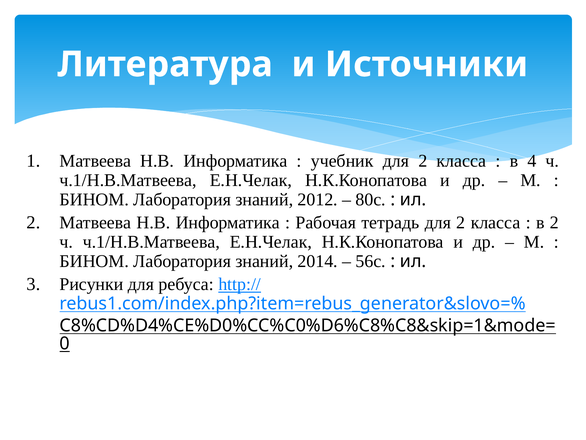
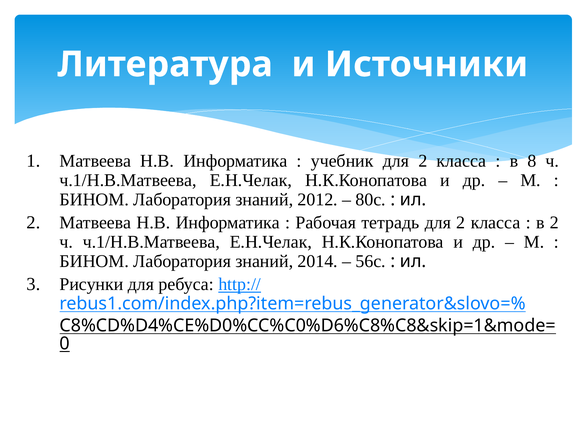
4: 4 -> 8
